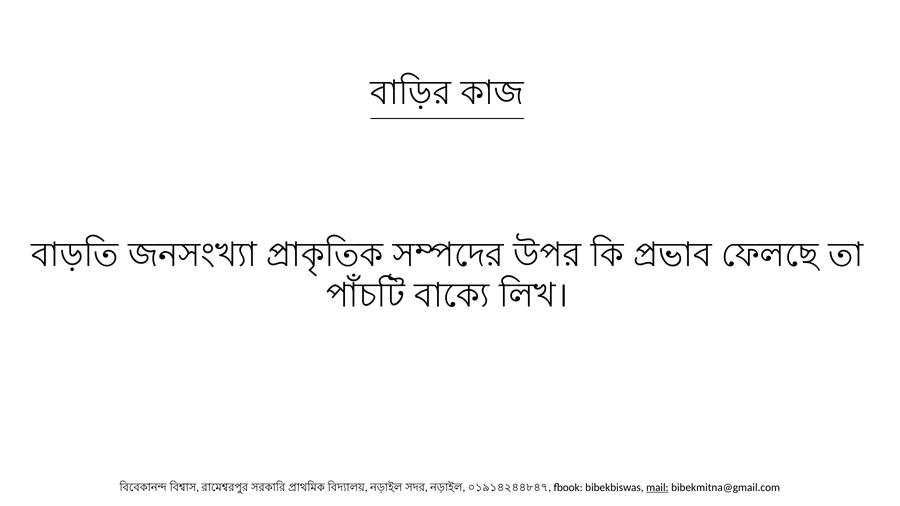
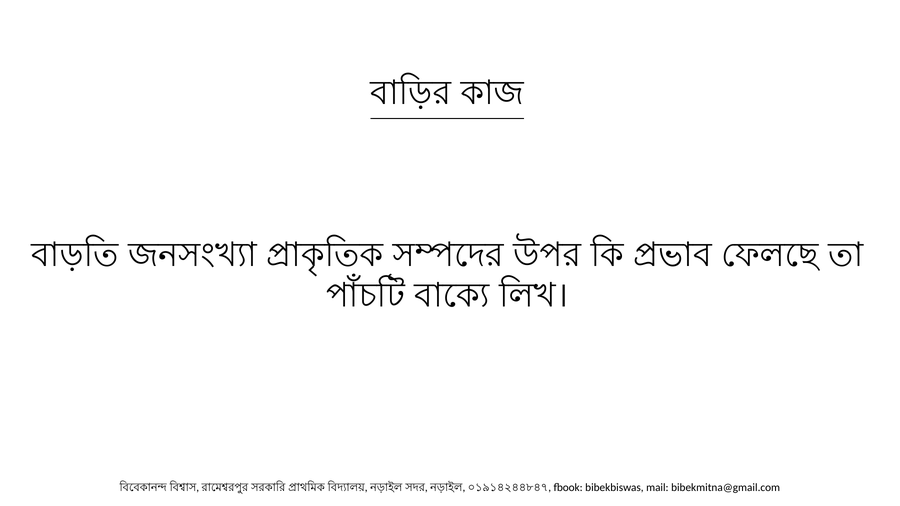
mail underline: present -> none
